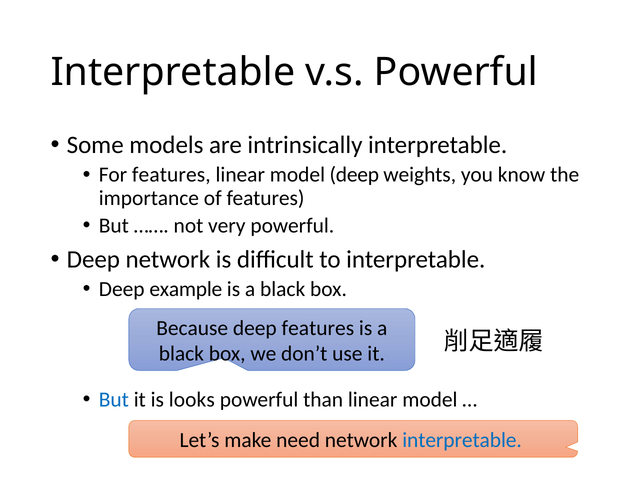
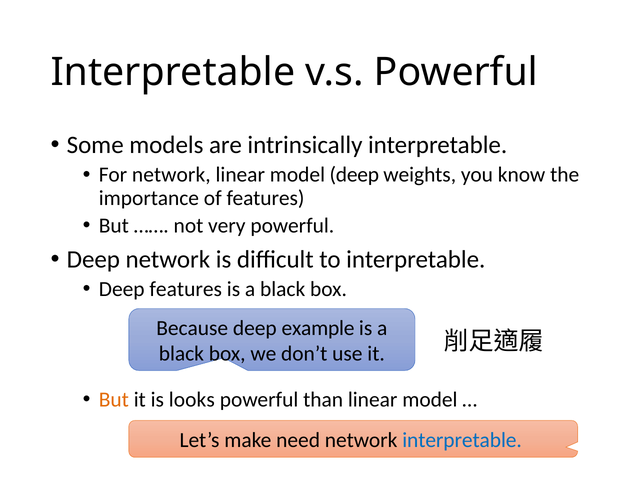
For features: features -> network
Deep example: example -> features
deep features: features -> example
But at (114, 399) colour: blue -> orange
